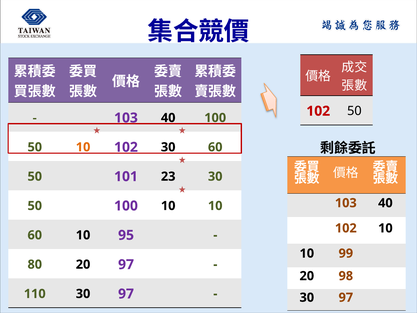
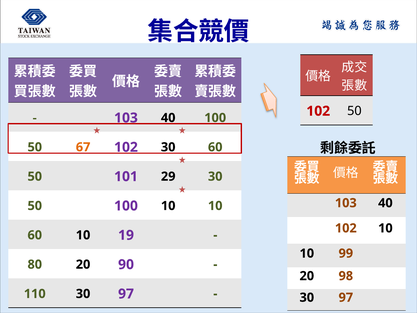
50 10: 10 -> 67
23: 23 -> 29
95: 95 -> 19
20 97: 97 -> 90
